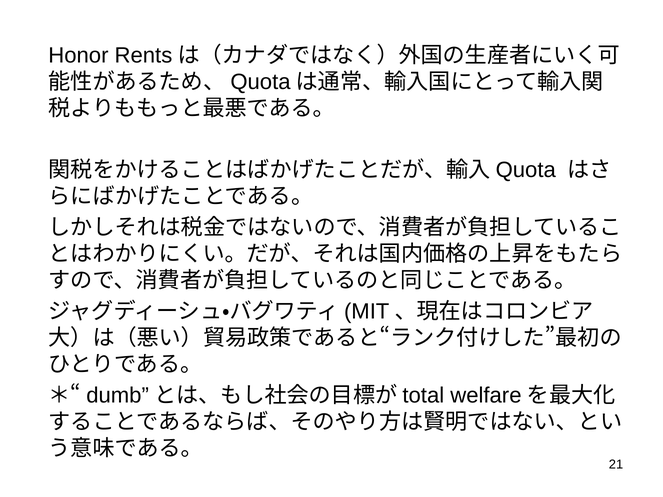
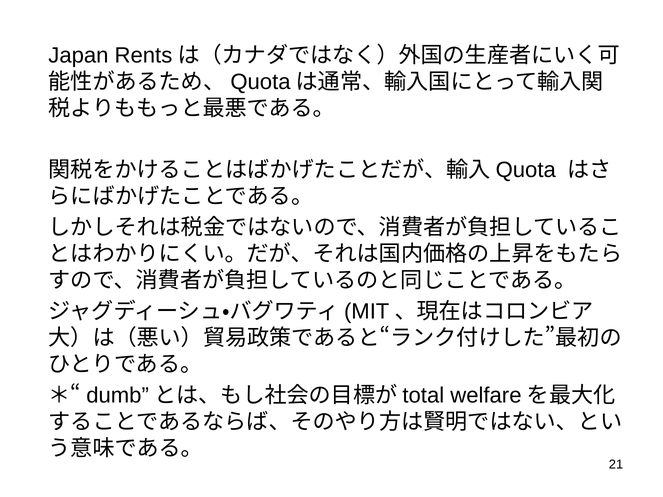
Honor: Honor -> Japan
